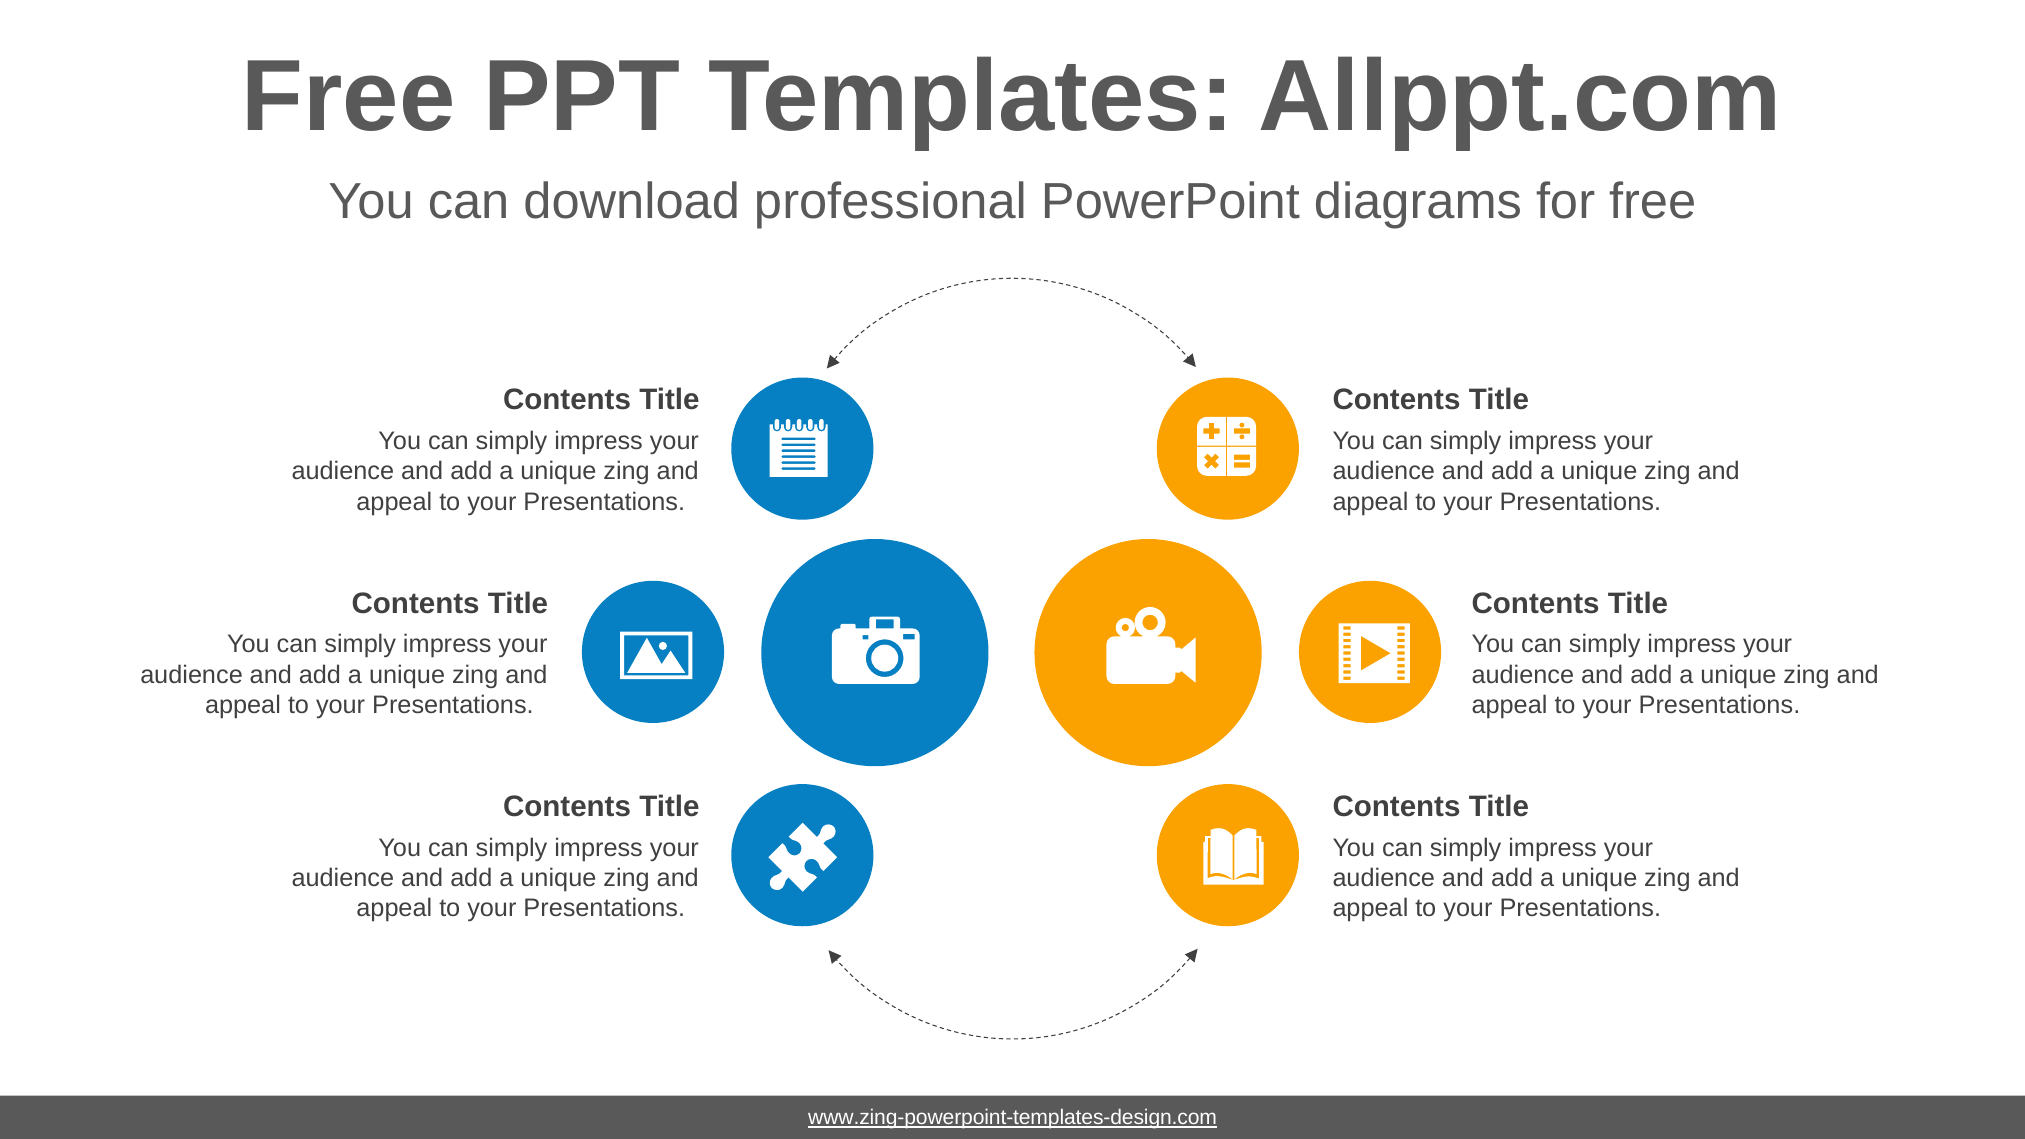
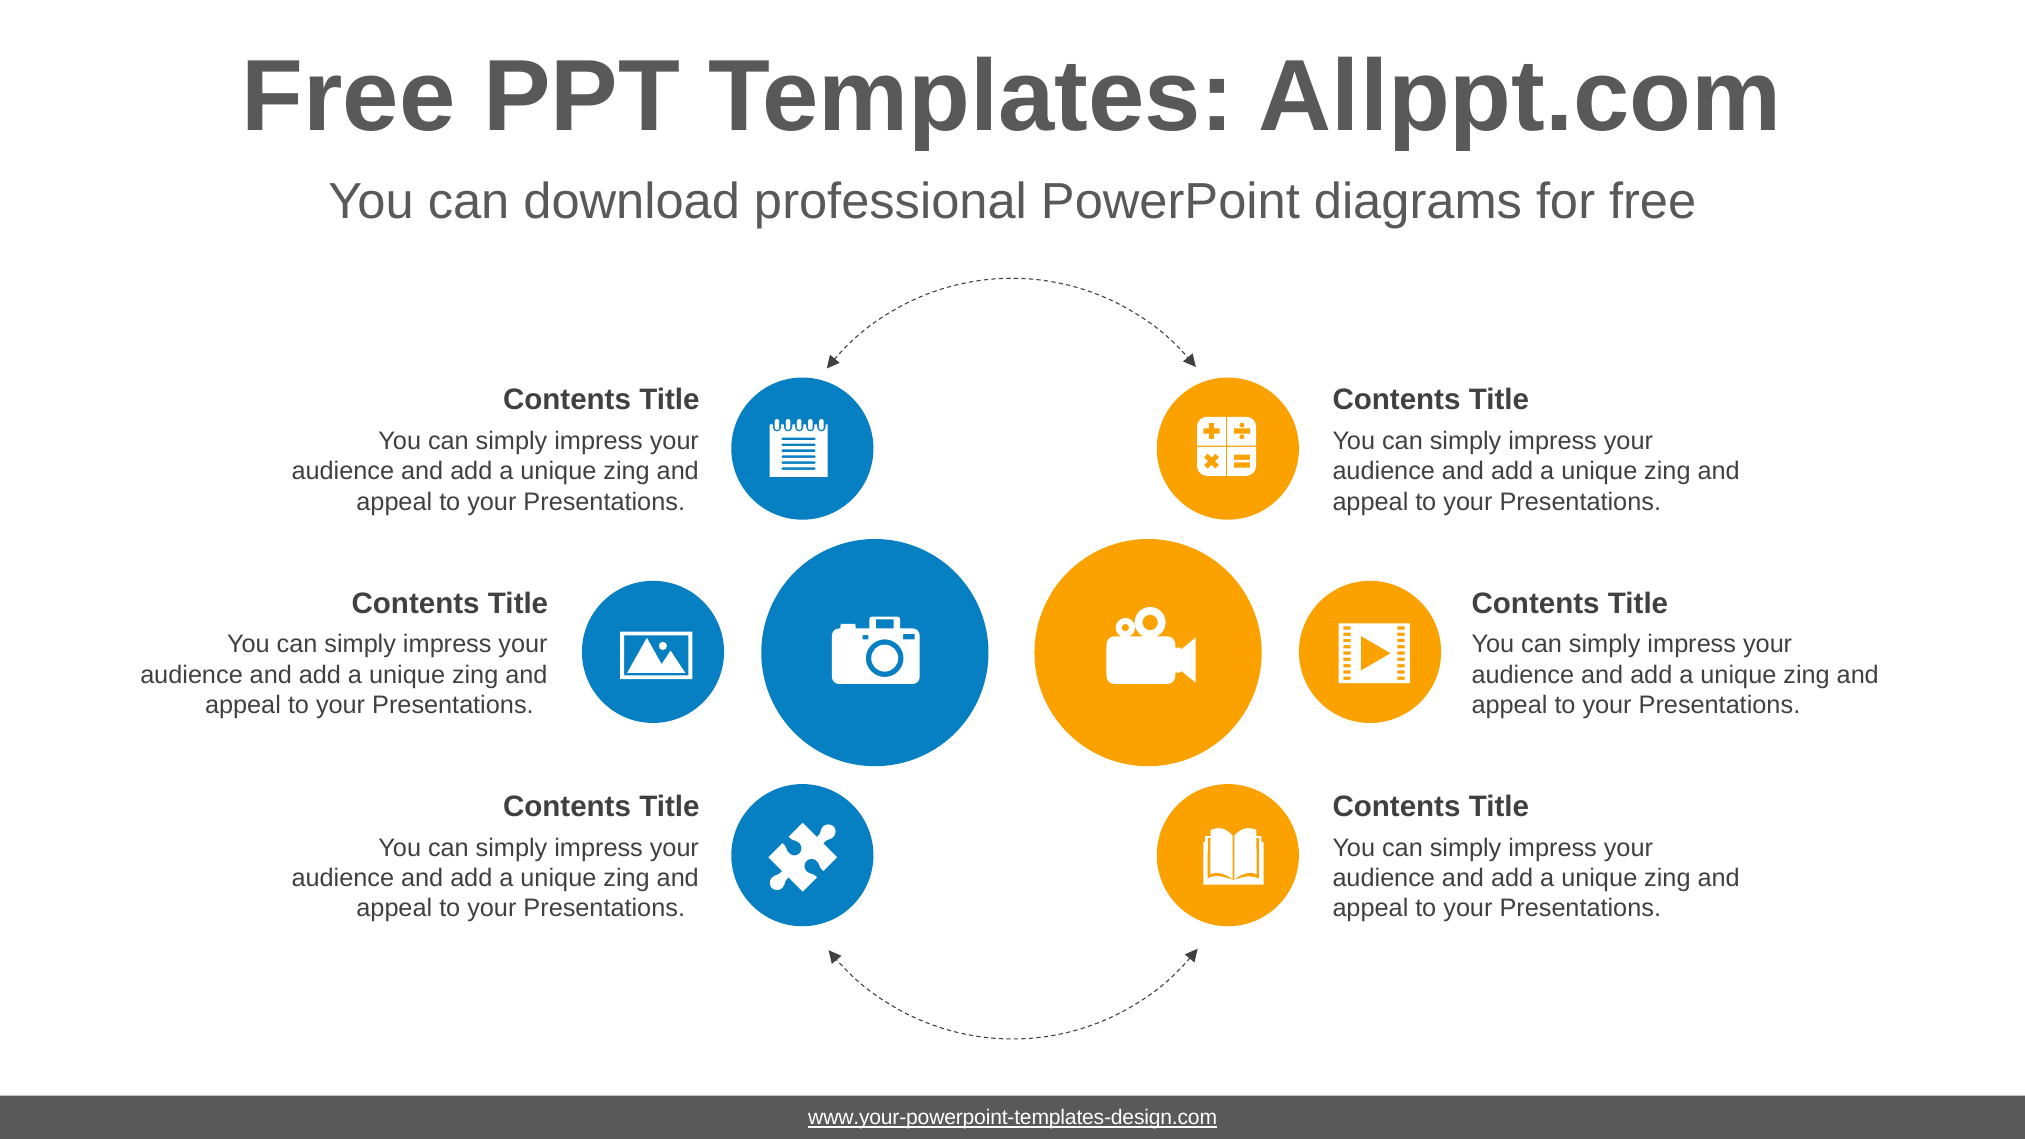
www.zing-powerpoint-templates-design.com: www.zing-powerpoint-templates-design.com -> www.your-powerpoint-templates-design.com
